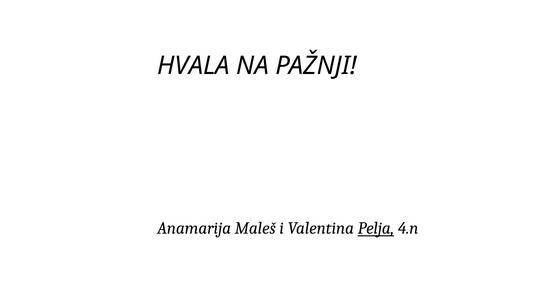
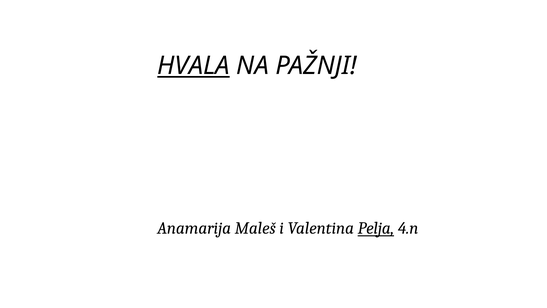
HVALA underline: none -> present
